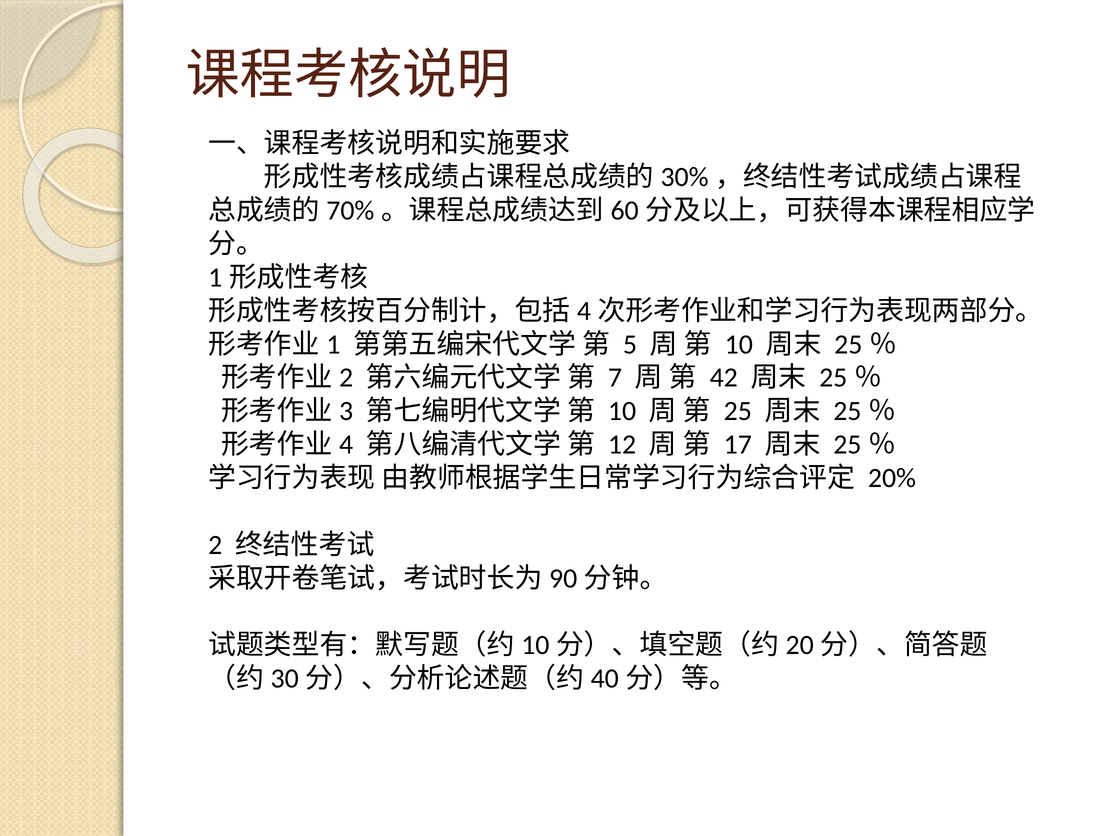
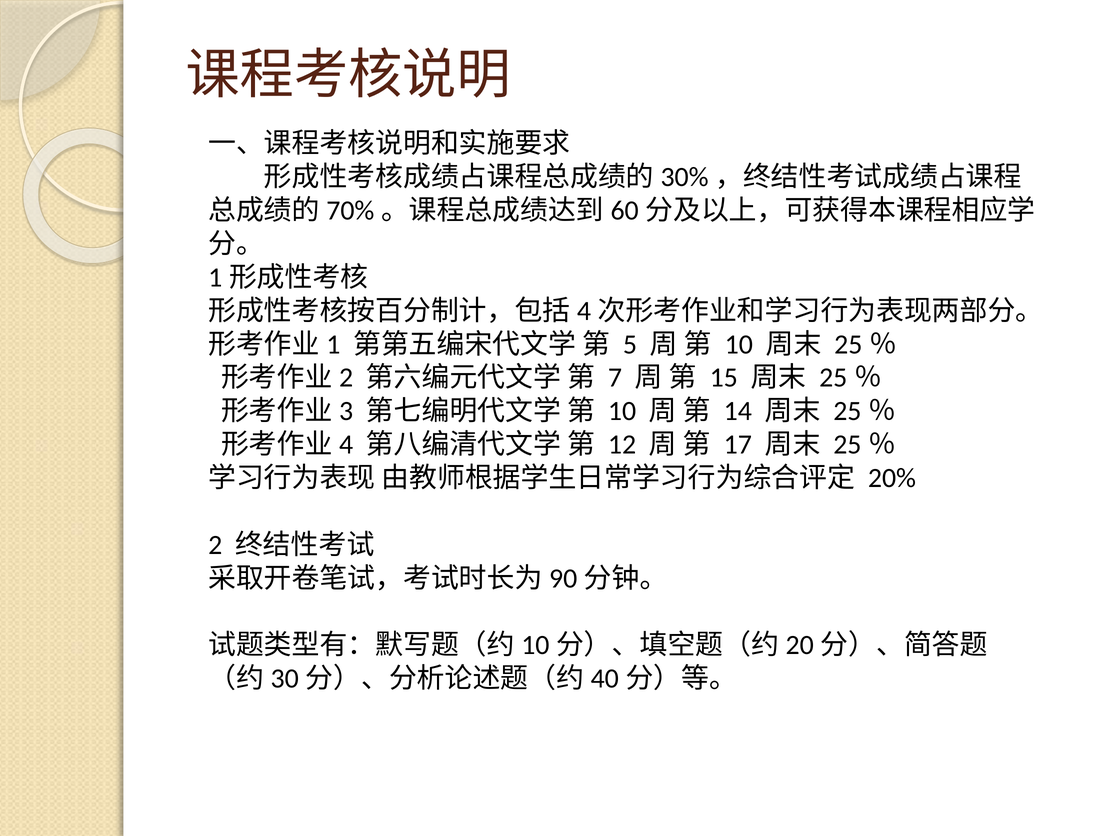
42: 42 -> 15
25: 25 -> 14
